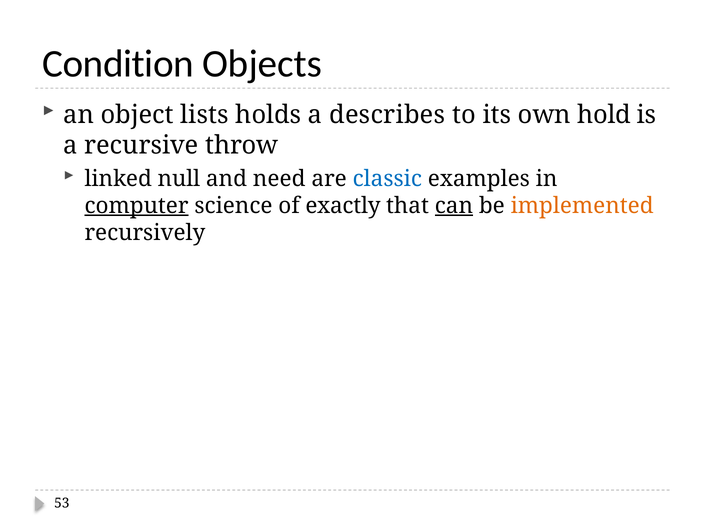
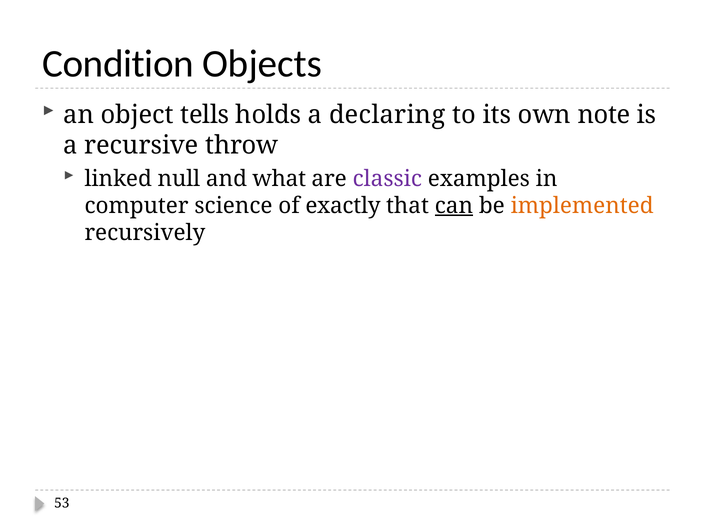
lists: lists -> tells
describes: describes -> declaring
hold: hold -> note
need: need -> what
classic colour: blue -> purple
computer underline: present -> none
